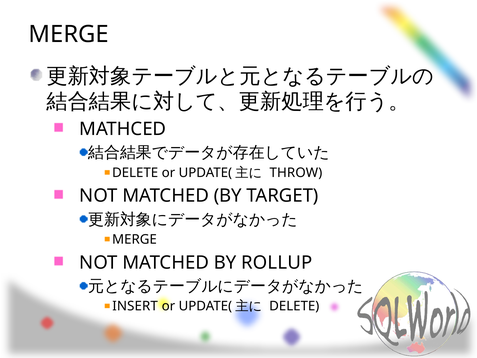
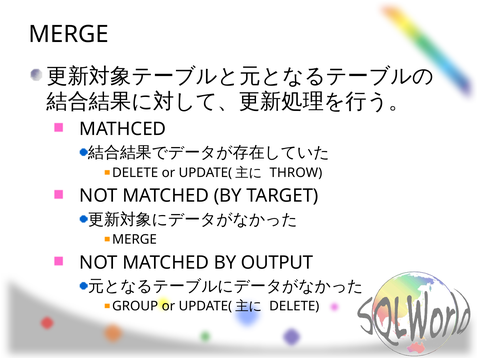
ROLLUP: ROLLUP -> OUTPUT
INSERT: INSERT -> GROUP
